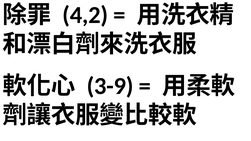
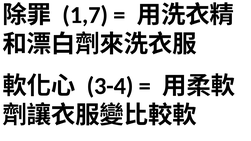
4,2: 4,2 -> 1,7
3-9: 3-9 -> 3-4
